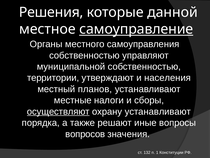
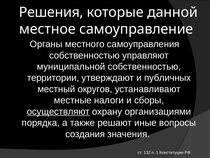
самоуправление underline: present -> none
населения: населения -> публичных
планов: планов -> округов
охрану устанавливают: устанавливают -> организациями
вопросов: вопросов -> создания
